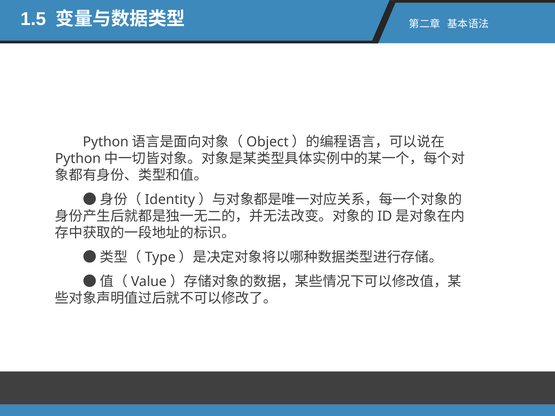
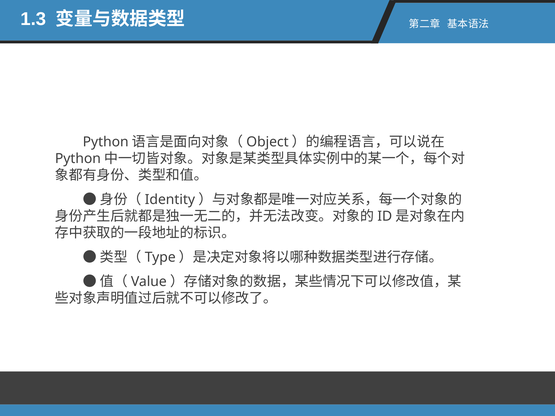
1.5: 1.5 -> 1.3
